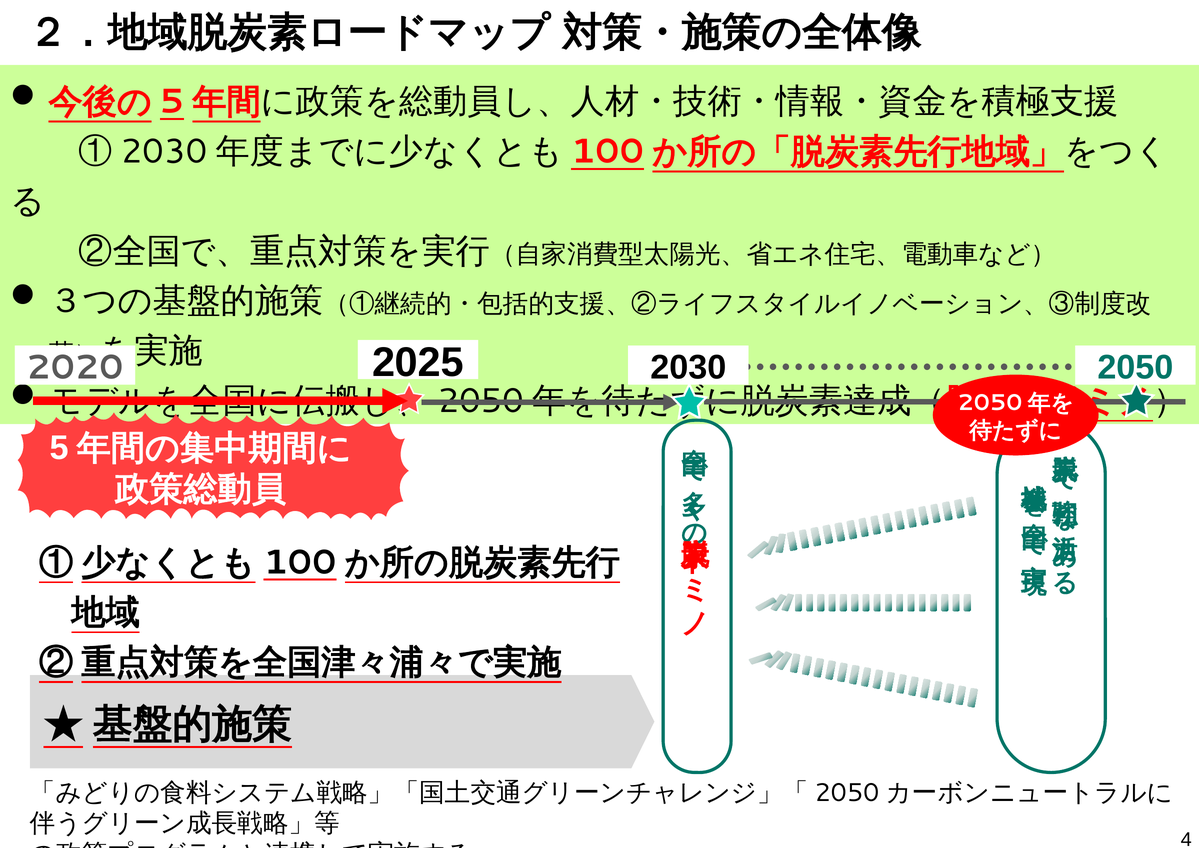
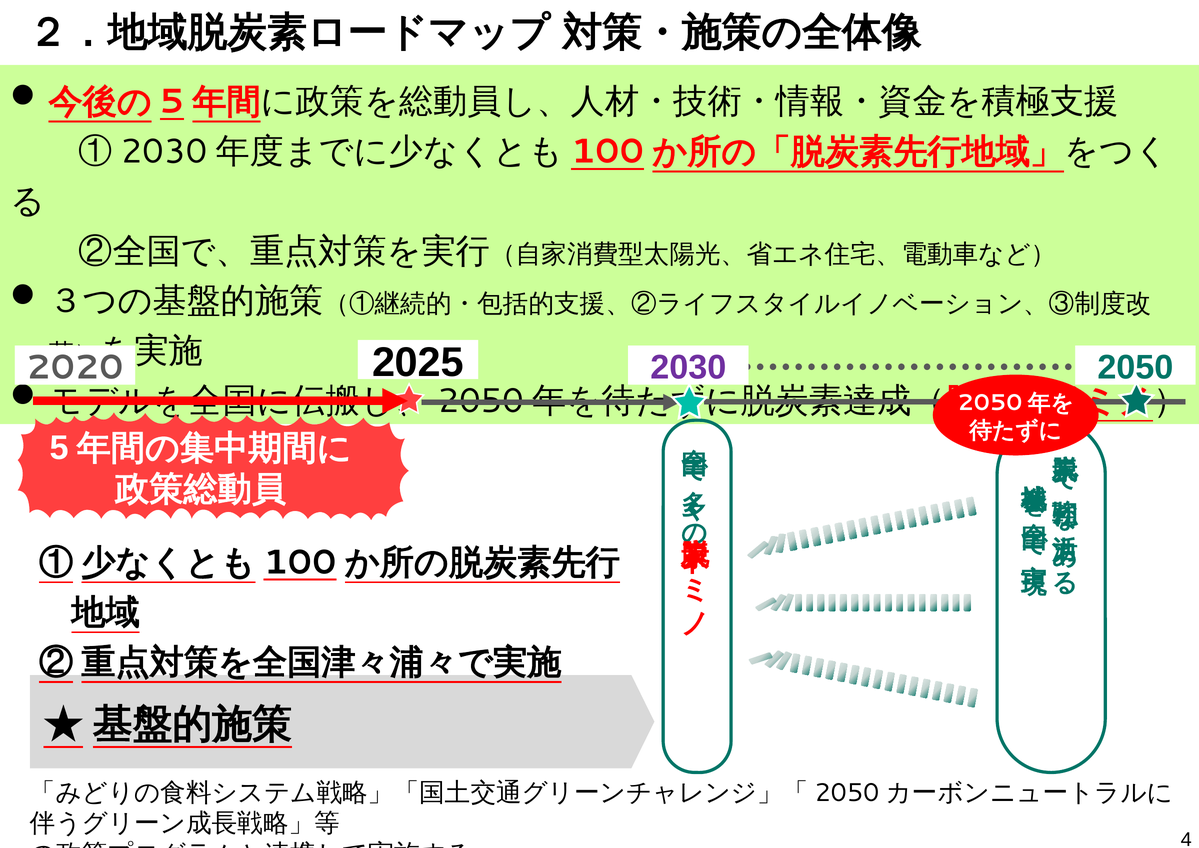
2030 colour: black -> purple
